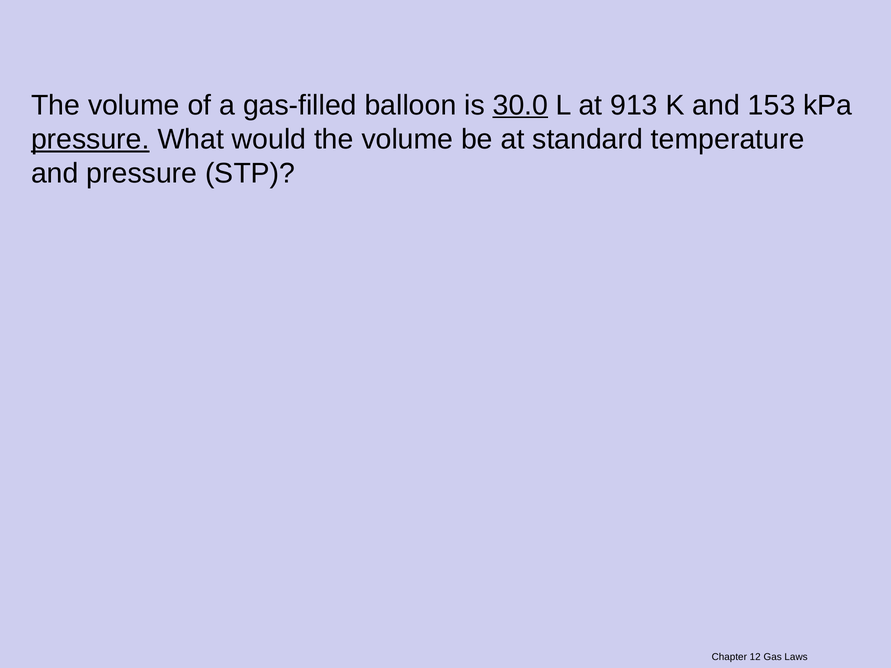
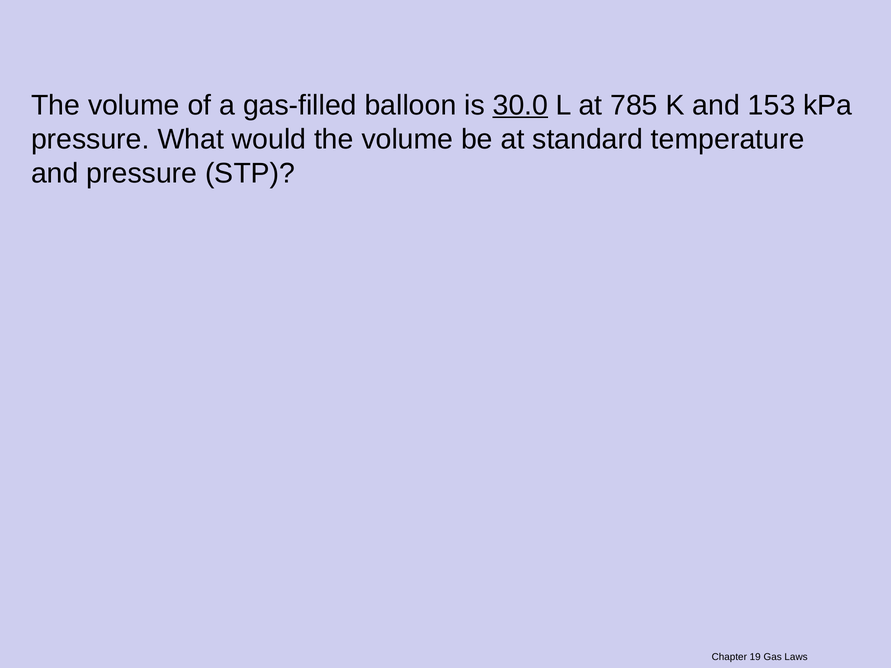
913: 913 -> 785
pressure at (90, 139) underline: present -> none
12: 12 -> 19
